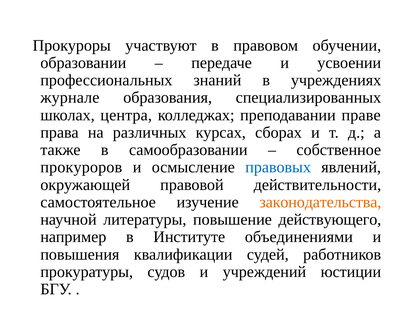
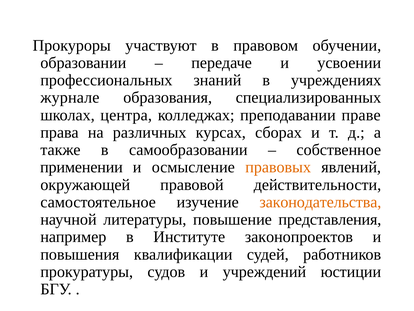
прокуроров: прокуроров -> применении
правовых colour: blue -> orange
действующего: действующего -> представления
объединениями: объединениями -> законопроектов
